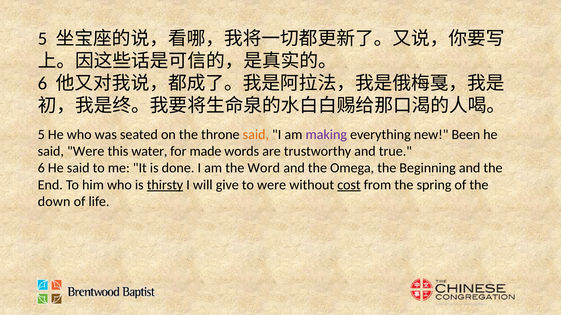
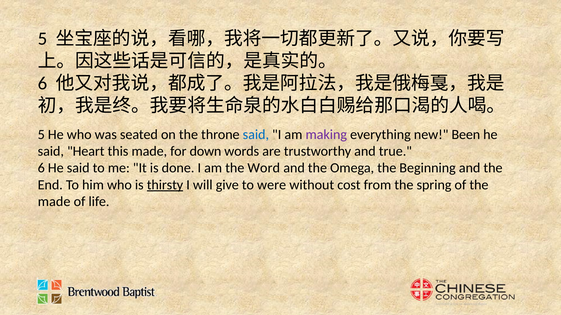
said at (256, 135) colour: orange -> blue
said Were: Were -> Heart
this water: water -> made
made: made -> down
cost underline: present -> none
down at (54, 202): down -> made
